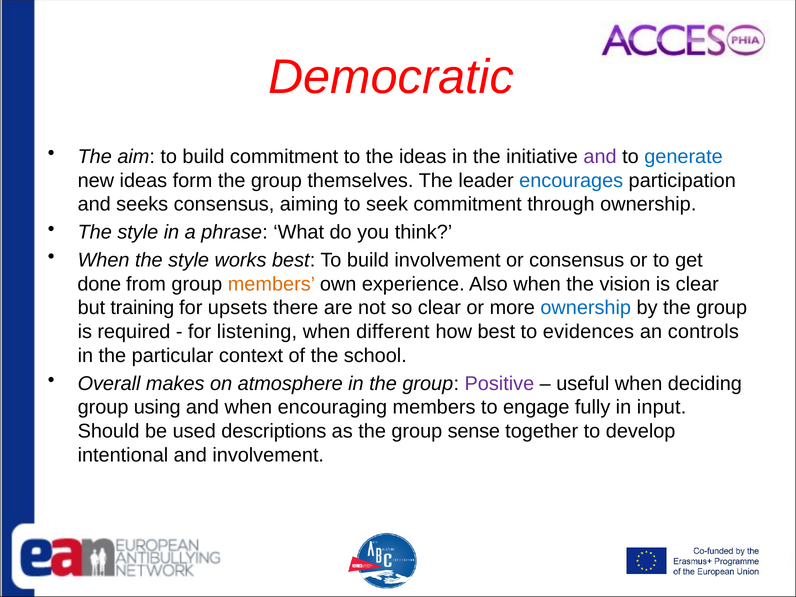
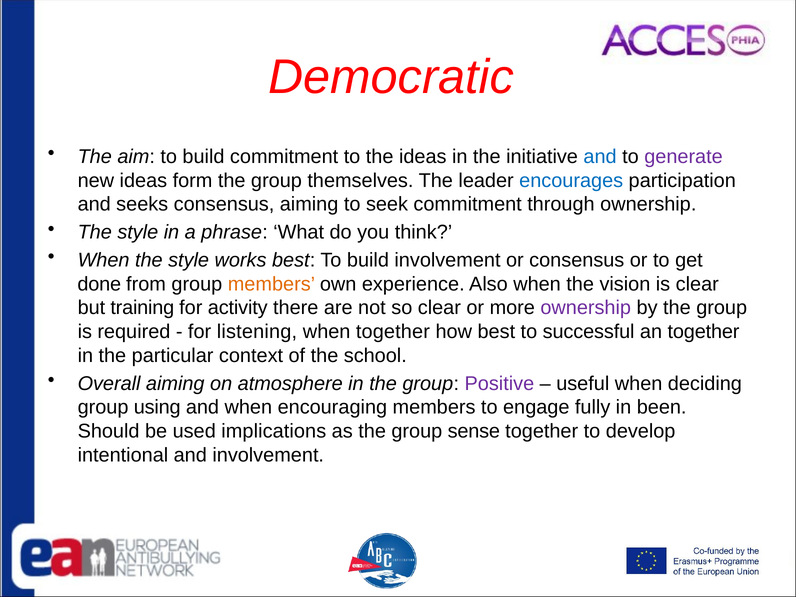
and at (600, 157) colour: purple -> blue
generate colour: blue -> purple
upsets: upsets -> activity
ownership at (586, 308) colour: blue -> purple
when different: different -> together
evidences: evidences -> successful
an controls: controls -> together
Overall makes: makes -> aiming
input: input -> been
descriptions: descriptions -> implications
